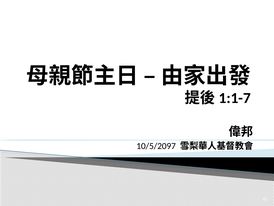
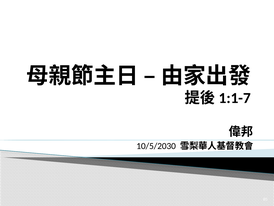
10/5/2097: 10/5/2097 -> 10/5/2030
